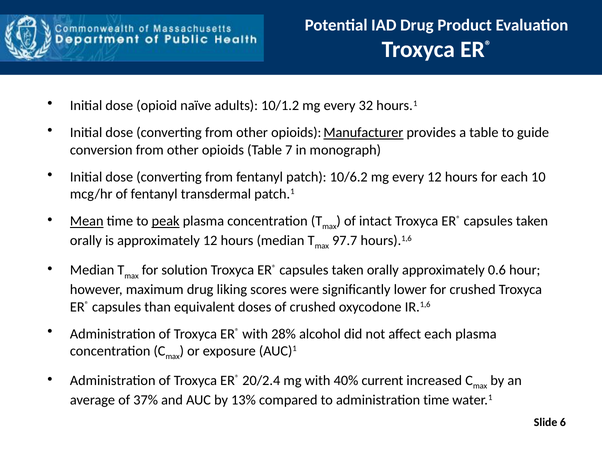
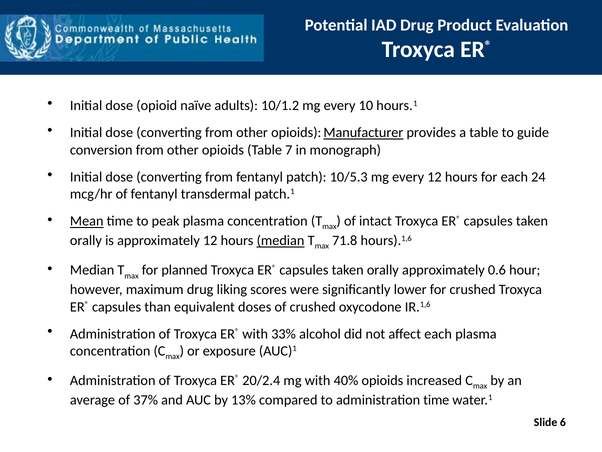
32: 32 -> 10
10/6.2: 10/6.2 -> 10/5.3
10: 10 -> 24
peak underline: present -> none
median at (281, 240) underline: none -> present
97.7: 97.7 -> 71.8
solution: solution -> planned
28%: 28% -> 33%
40% current: current -> opioids
